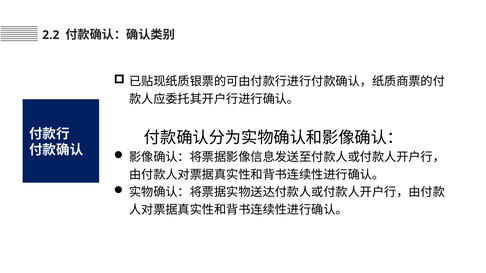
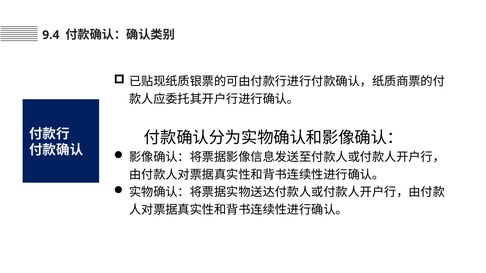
2.2: 2.2 -> 9.4
